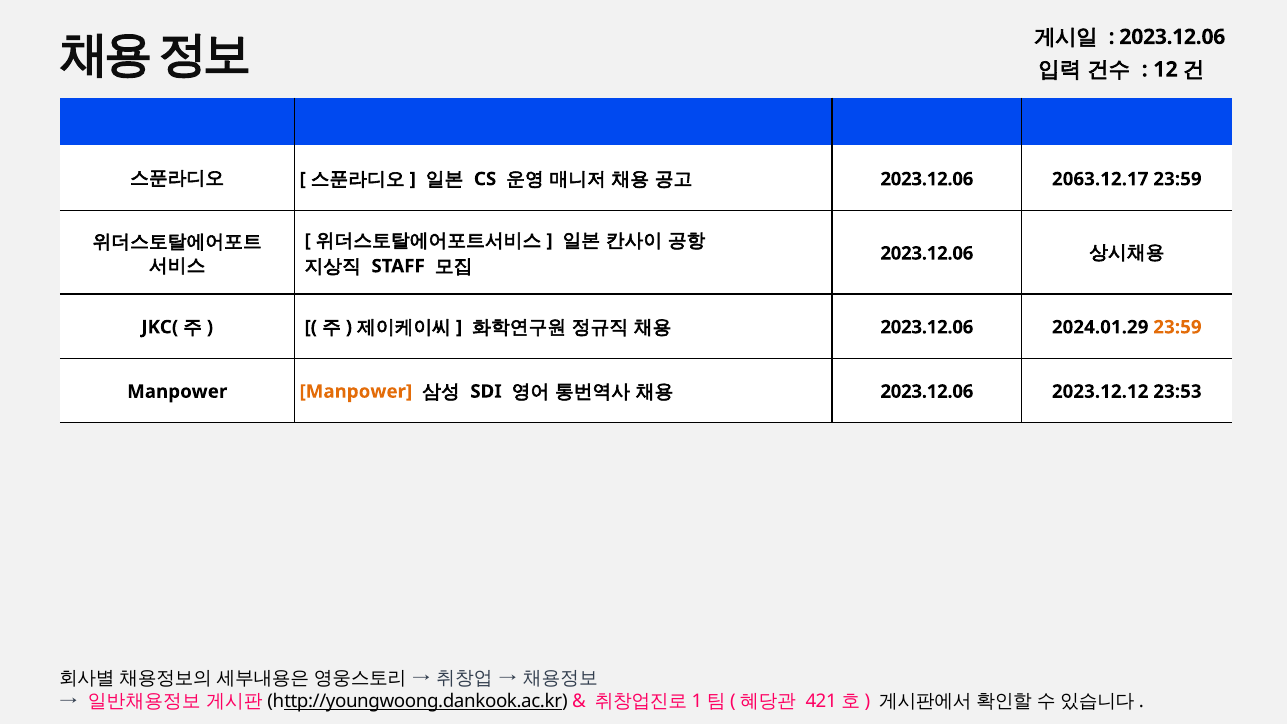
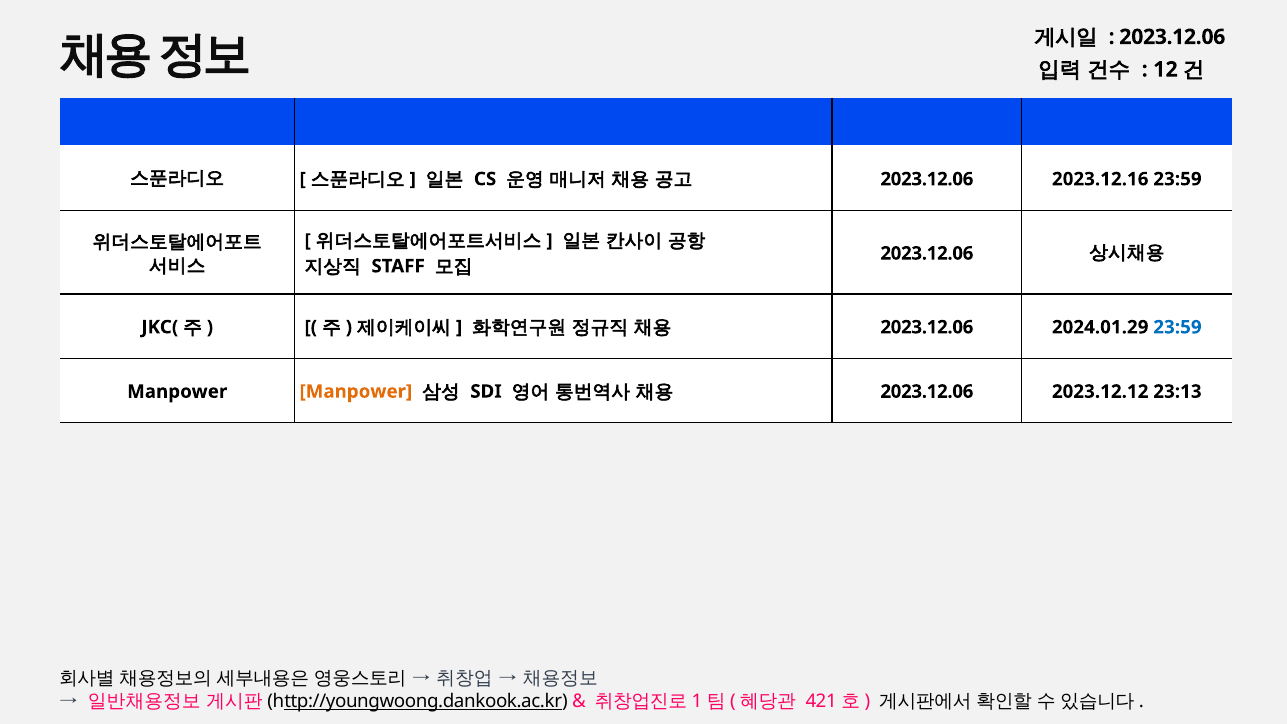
2063.12.17: 2063.12.17 -> 2023.12.16
23:59 at (1177, 327) colour: orange -> blue
23:53: 23:53 -> 23:13
